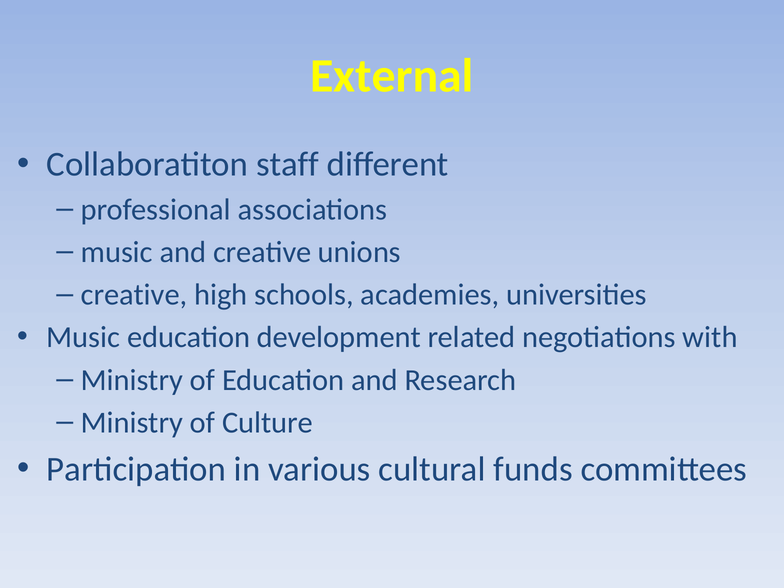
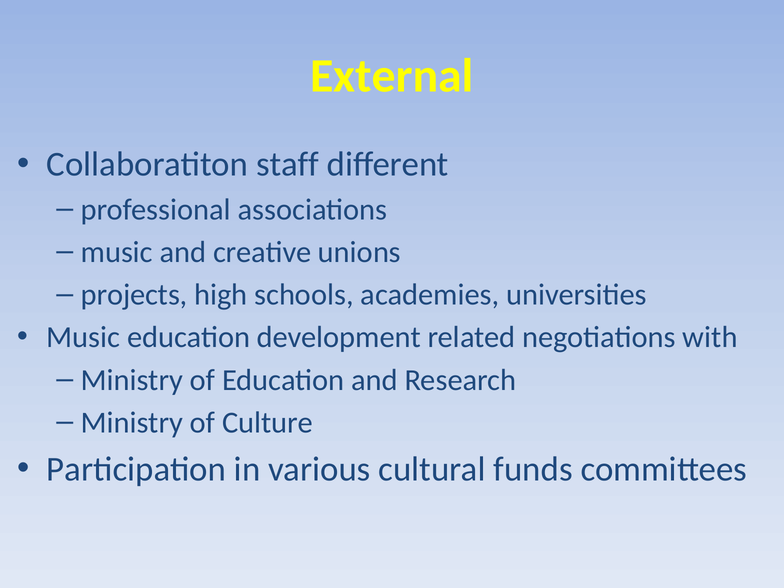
creative at (134, 295): creative -> projects
